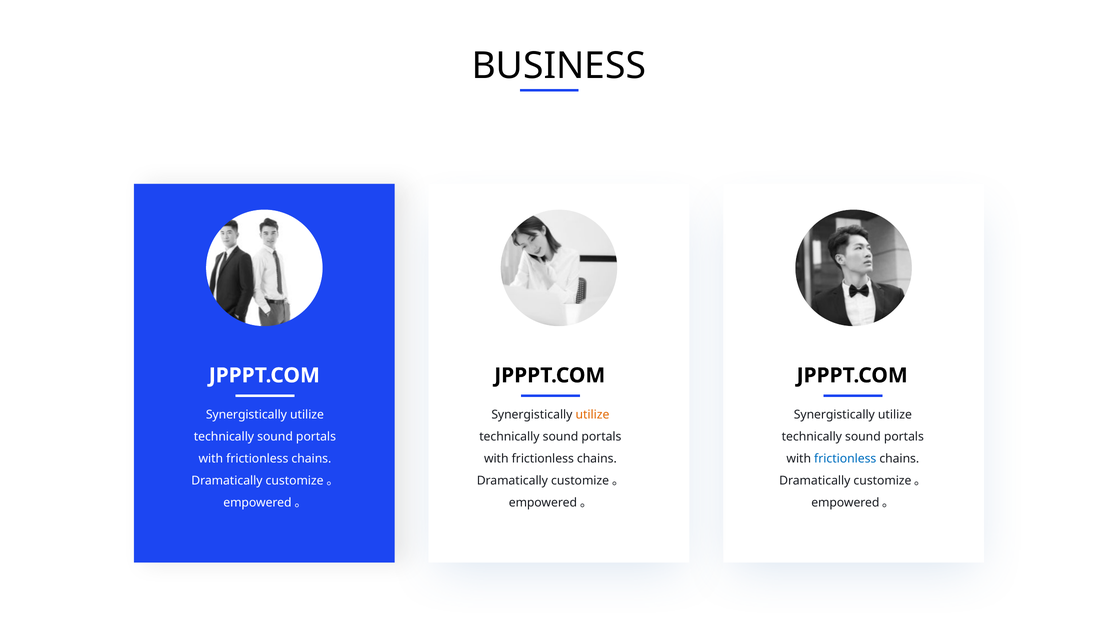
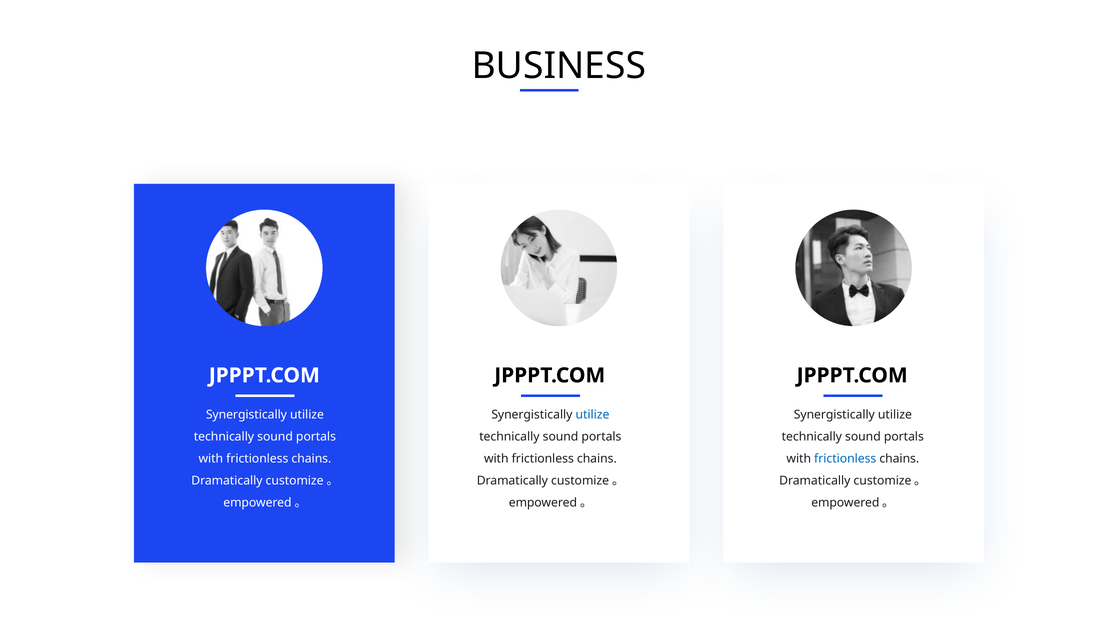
utilize at (592, 415) colour: orange -> blue
